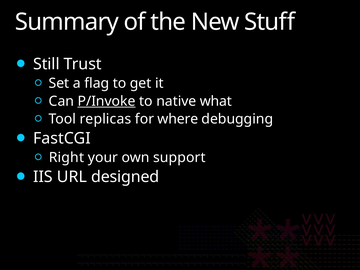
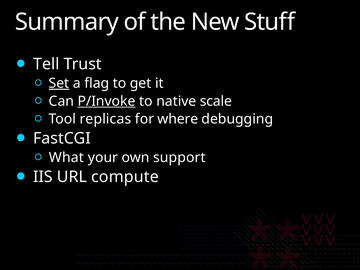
Still: Still -> Tell
Set underline: none -> present
what: what -> scale
Right: Right -> What
designed: designed -> compute
